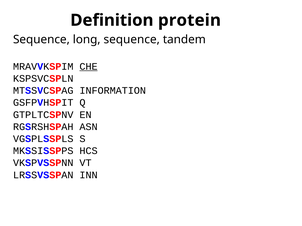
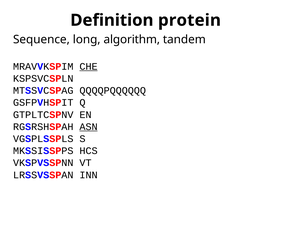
long sequence: sequence -> algorithm
INFORMATION: INFORMATION -> QQQQPQQQQQQ
ASN underline: none -> present
